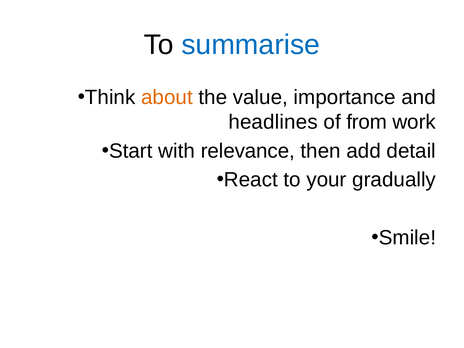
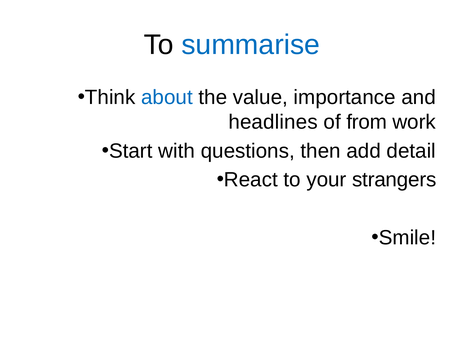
about colour: orange -> blue
relevance: relevance -> questions
gradually: gradually -> strangers
